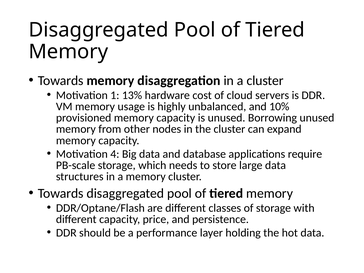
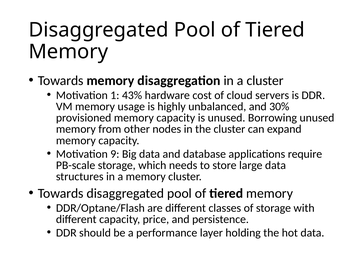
13%: 13% -> 43%
10%: 10% -> 30%
4: 4 -> 9
